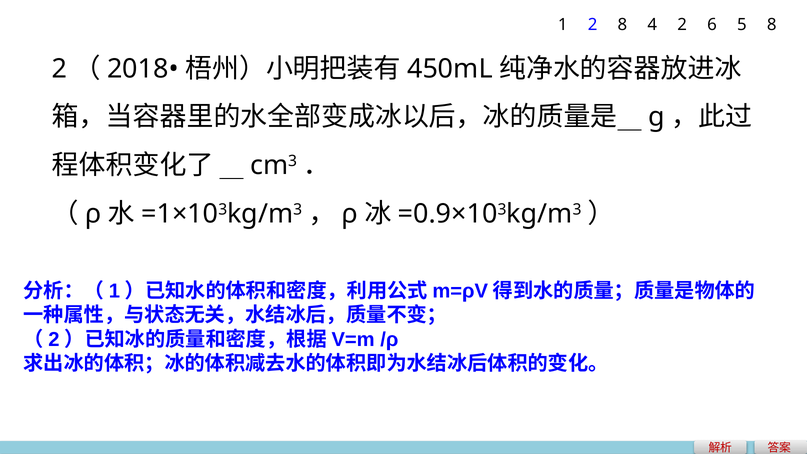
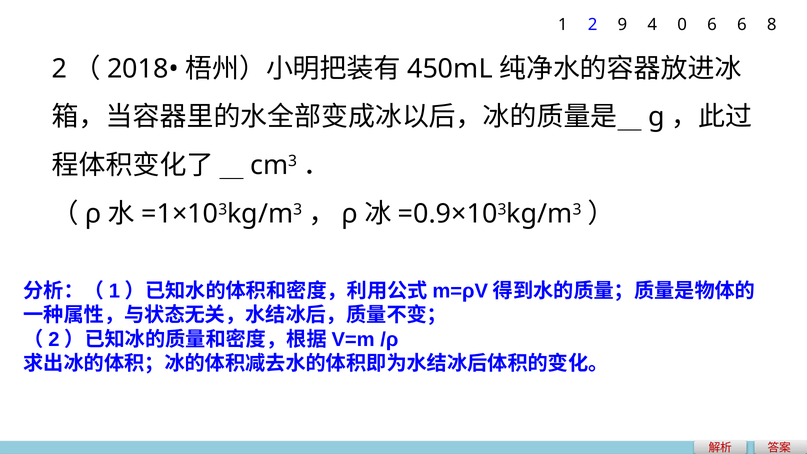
2 8: 8 -> 9
4 2: 2 -> 0
6 5: 5 -> 6
